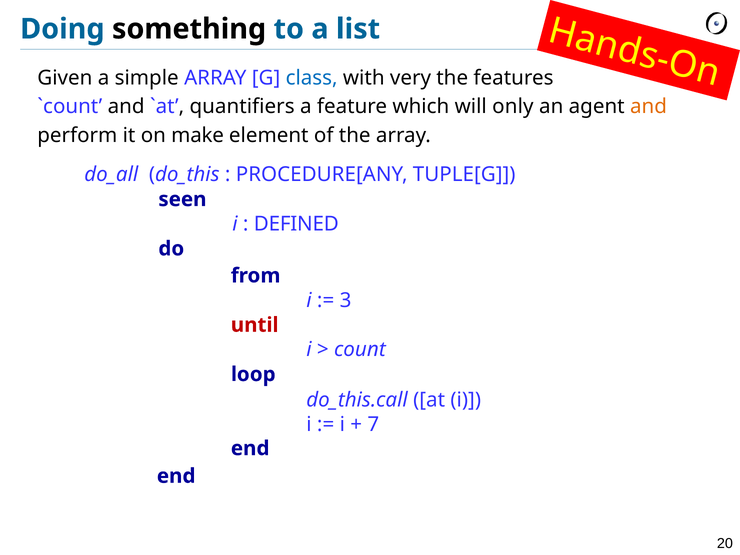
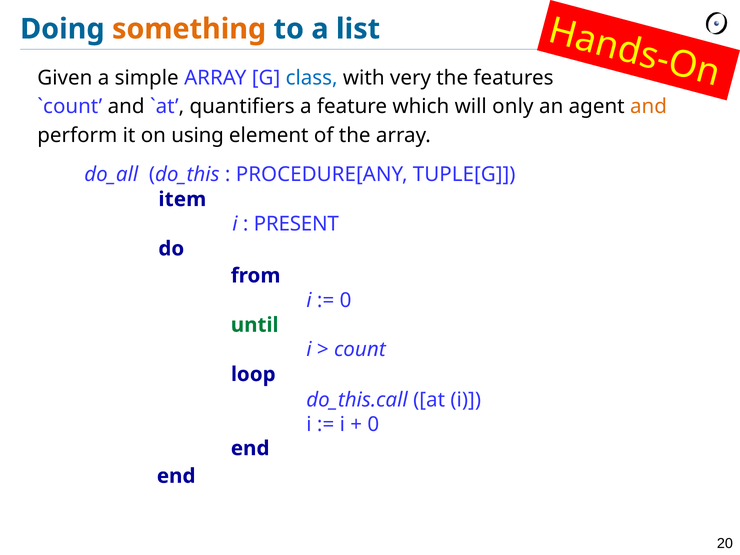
something colour: black -> orange
make: make -> using
seen: seen -> item
DEFINED: DEFINED -> PRESENT
3 at (346, 300): 3 -> 0
until colour: red -> green
7 at (373, 424): 7 -> 0
